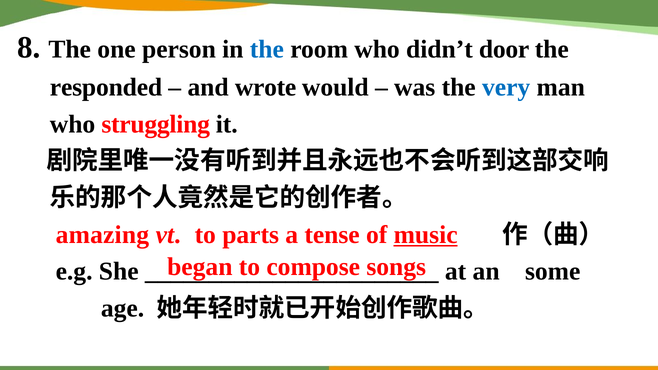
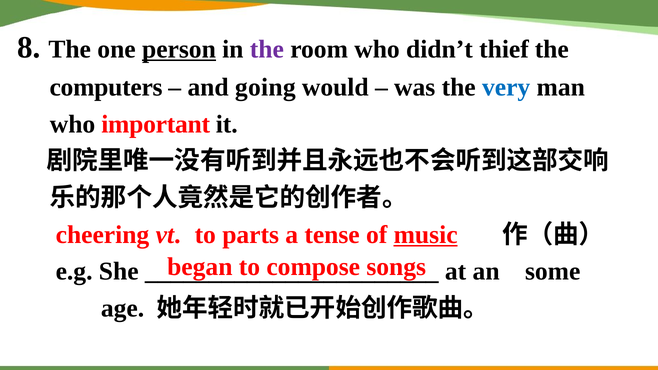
person underline: none -> present
the at (267, 49) colour: blue -> purple
door: door -> thief
responded: responded -> computers
wrote: wrote -> going
struggling: struggling -> important
amazing: amazing -> cheering
